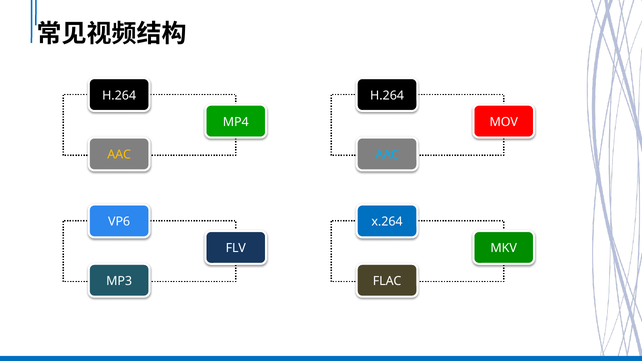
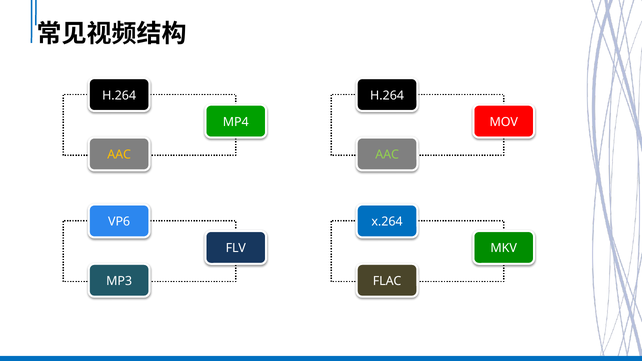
AAC at (387, 155) colour: light blue -> light green
